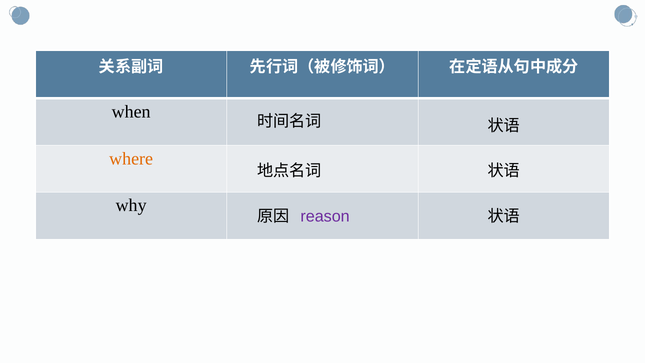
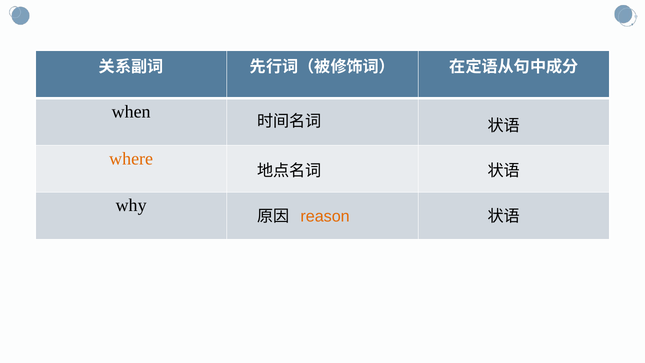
reason colour: purple -> orange
